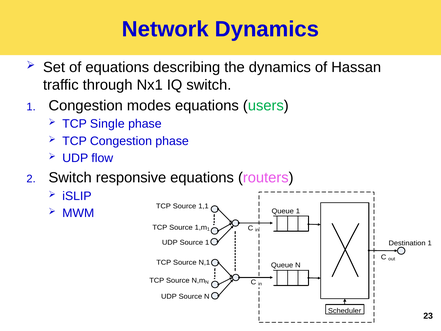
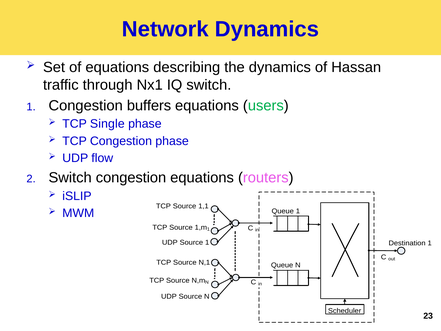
modes: modes -> buffers
Switch responsive: responsive -> congestion
